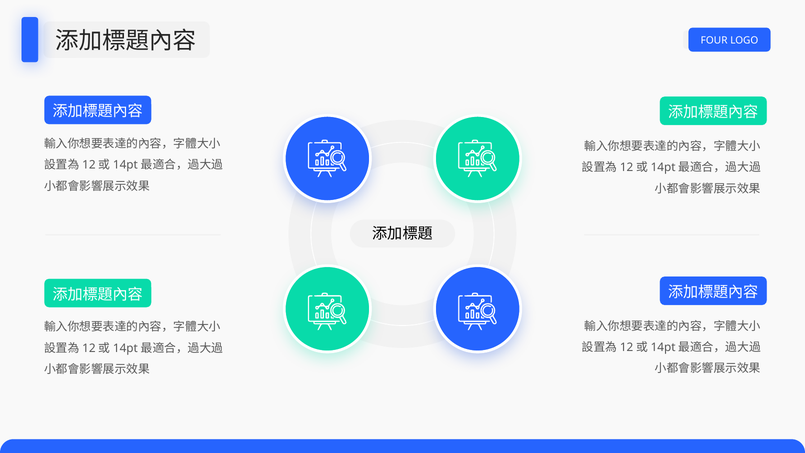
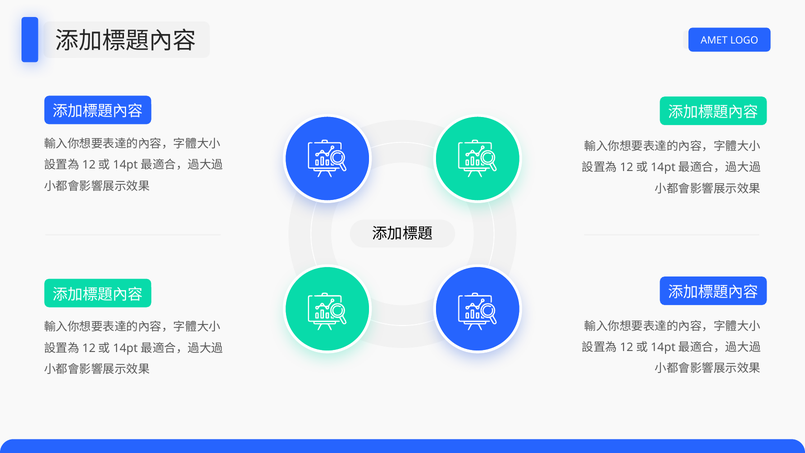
FOUR: FOUR -> AMET
